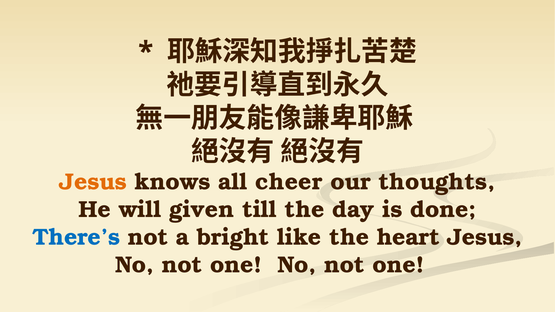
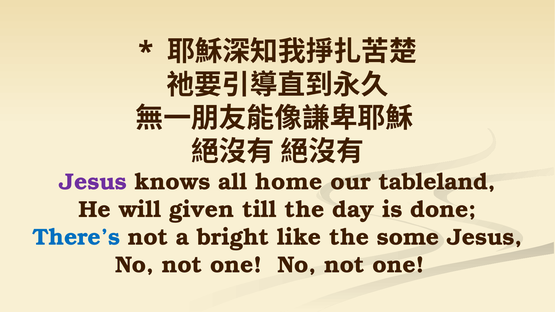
Jesus at (93, 182) colour: orange -> purple
cheer: cheer -> home
thoughts: thoughts -> tableland
heart: heart -> some
